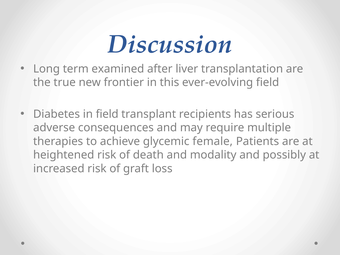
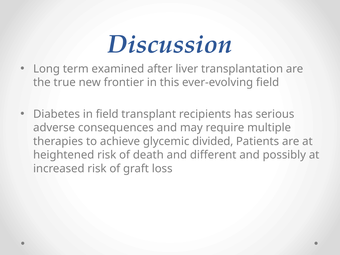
female: female -> divided
modality: modality -> different
